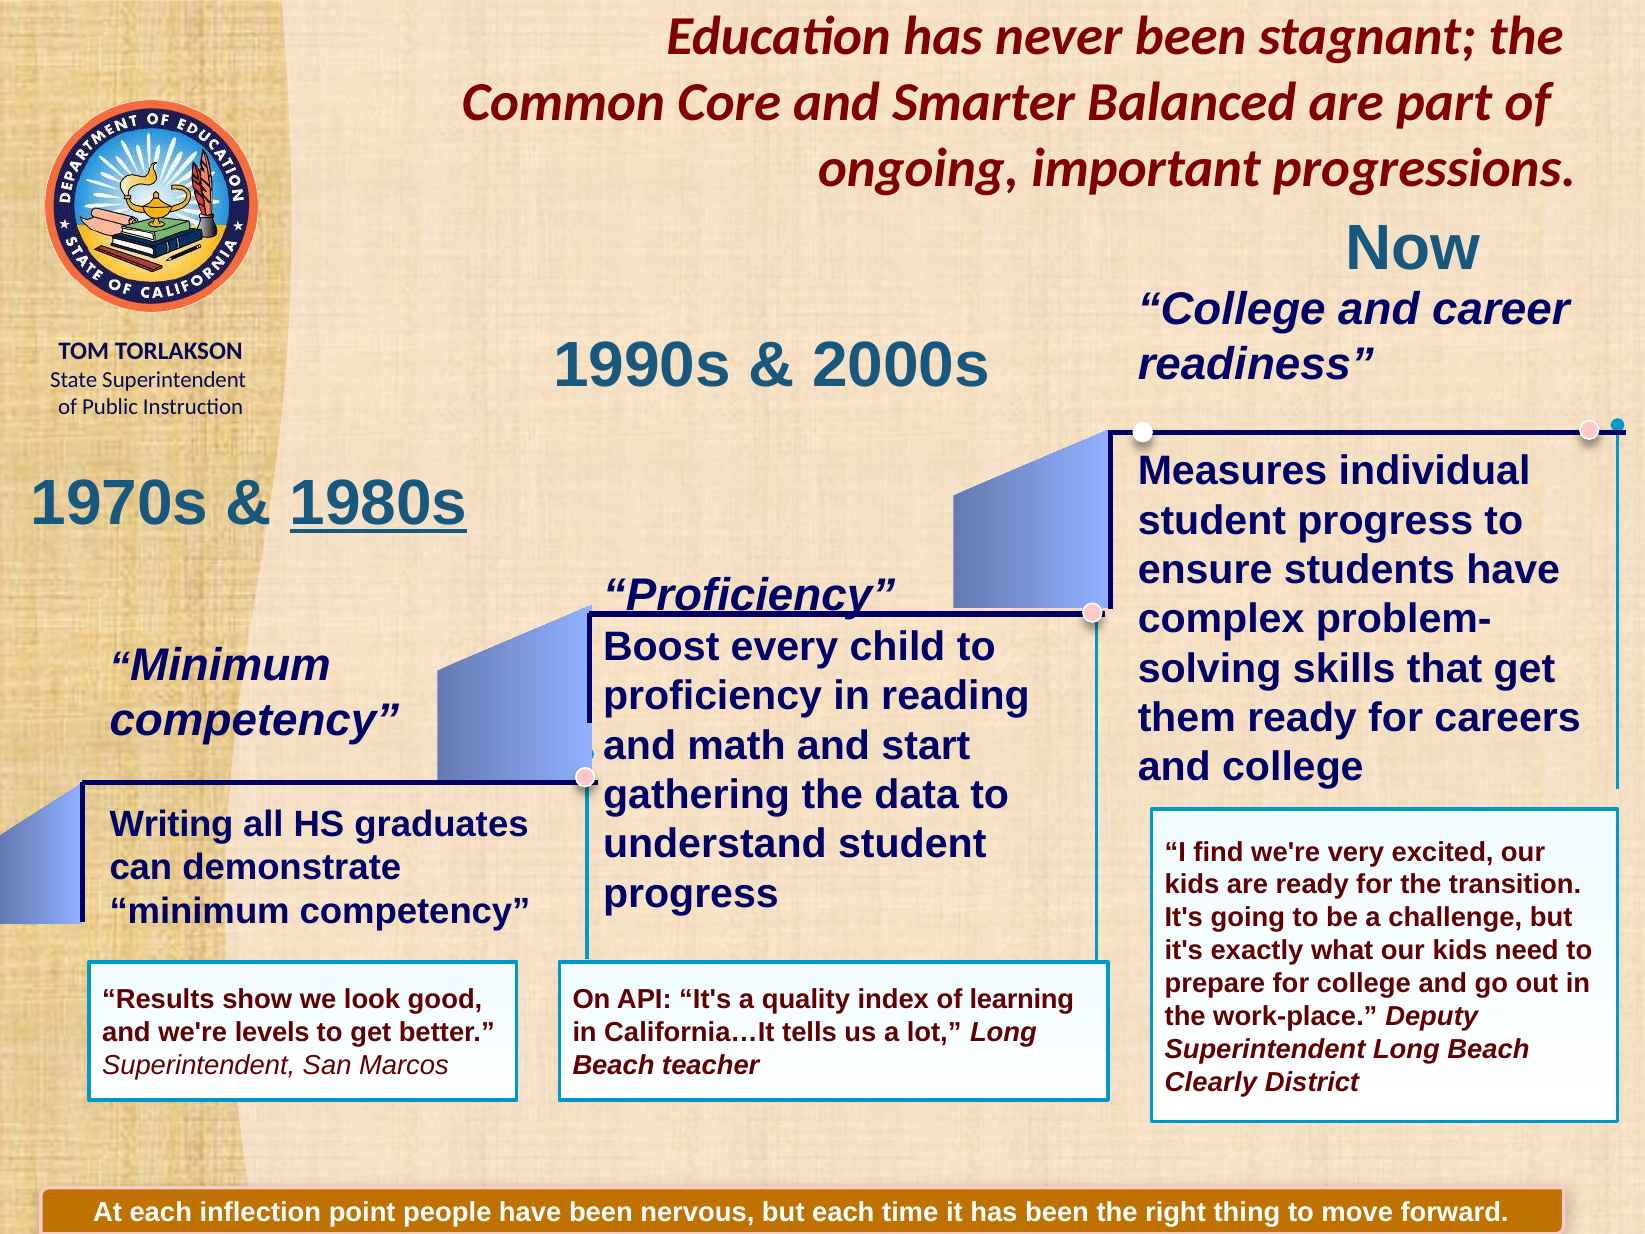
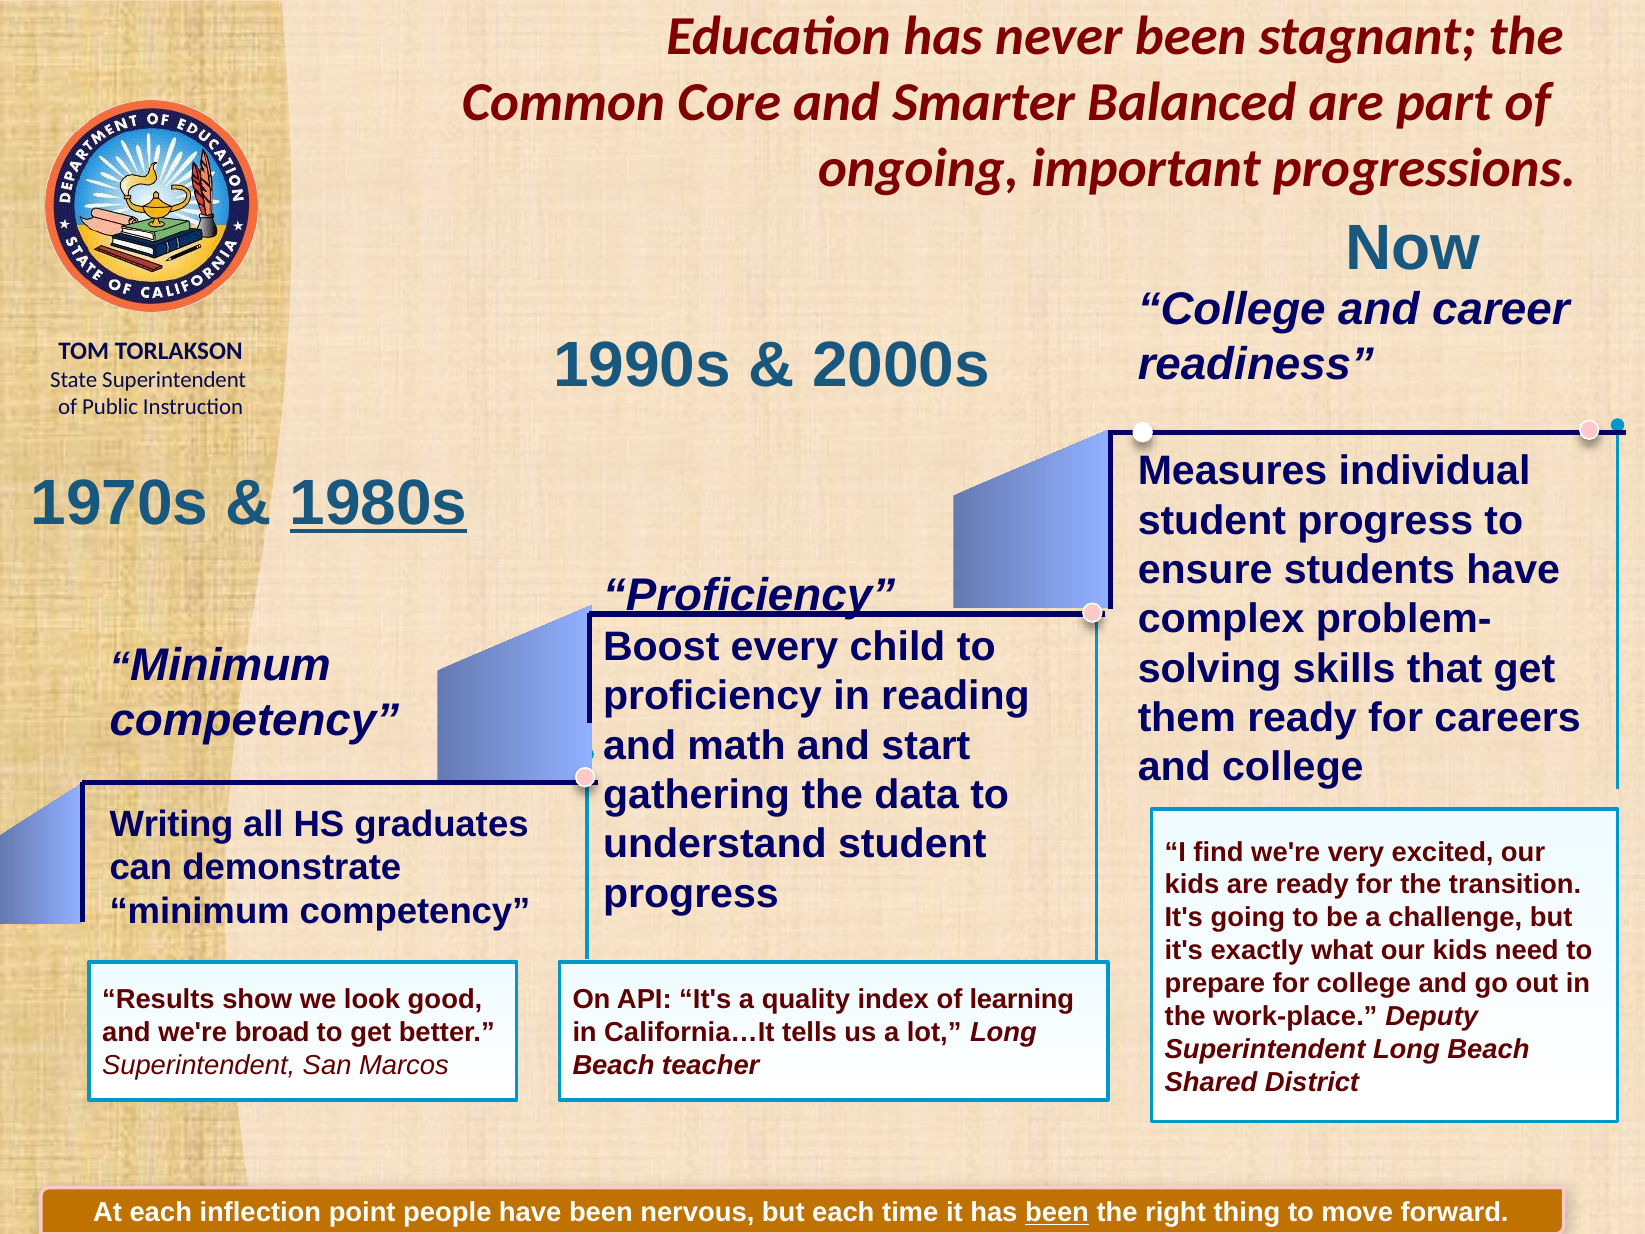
levels: levels -> broad
Clearly: Clearly -> Shared
been at (1057, 1212) underline: none -> present
